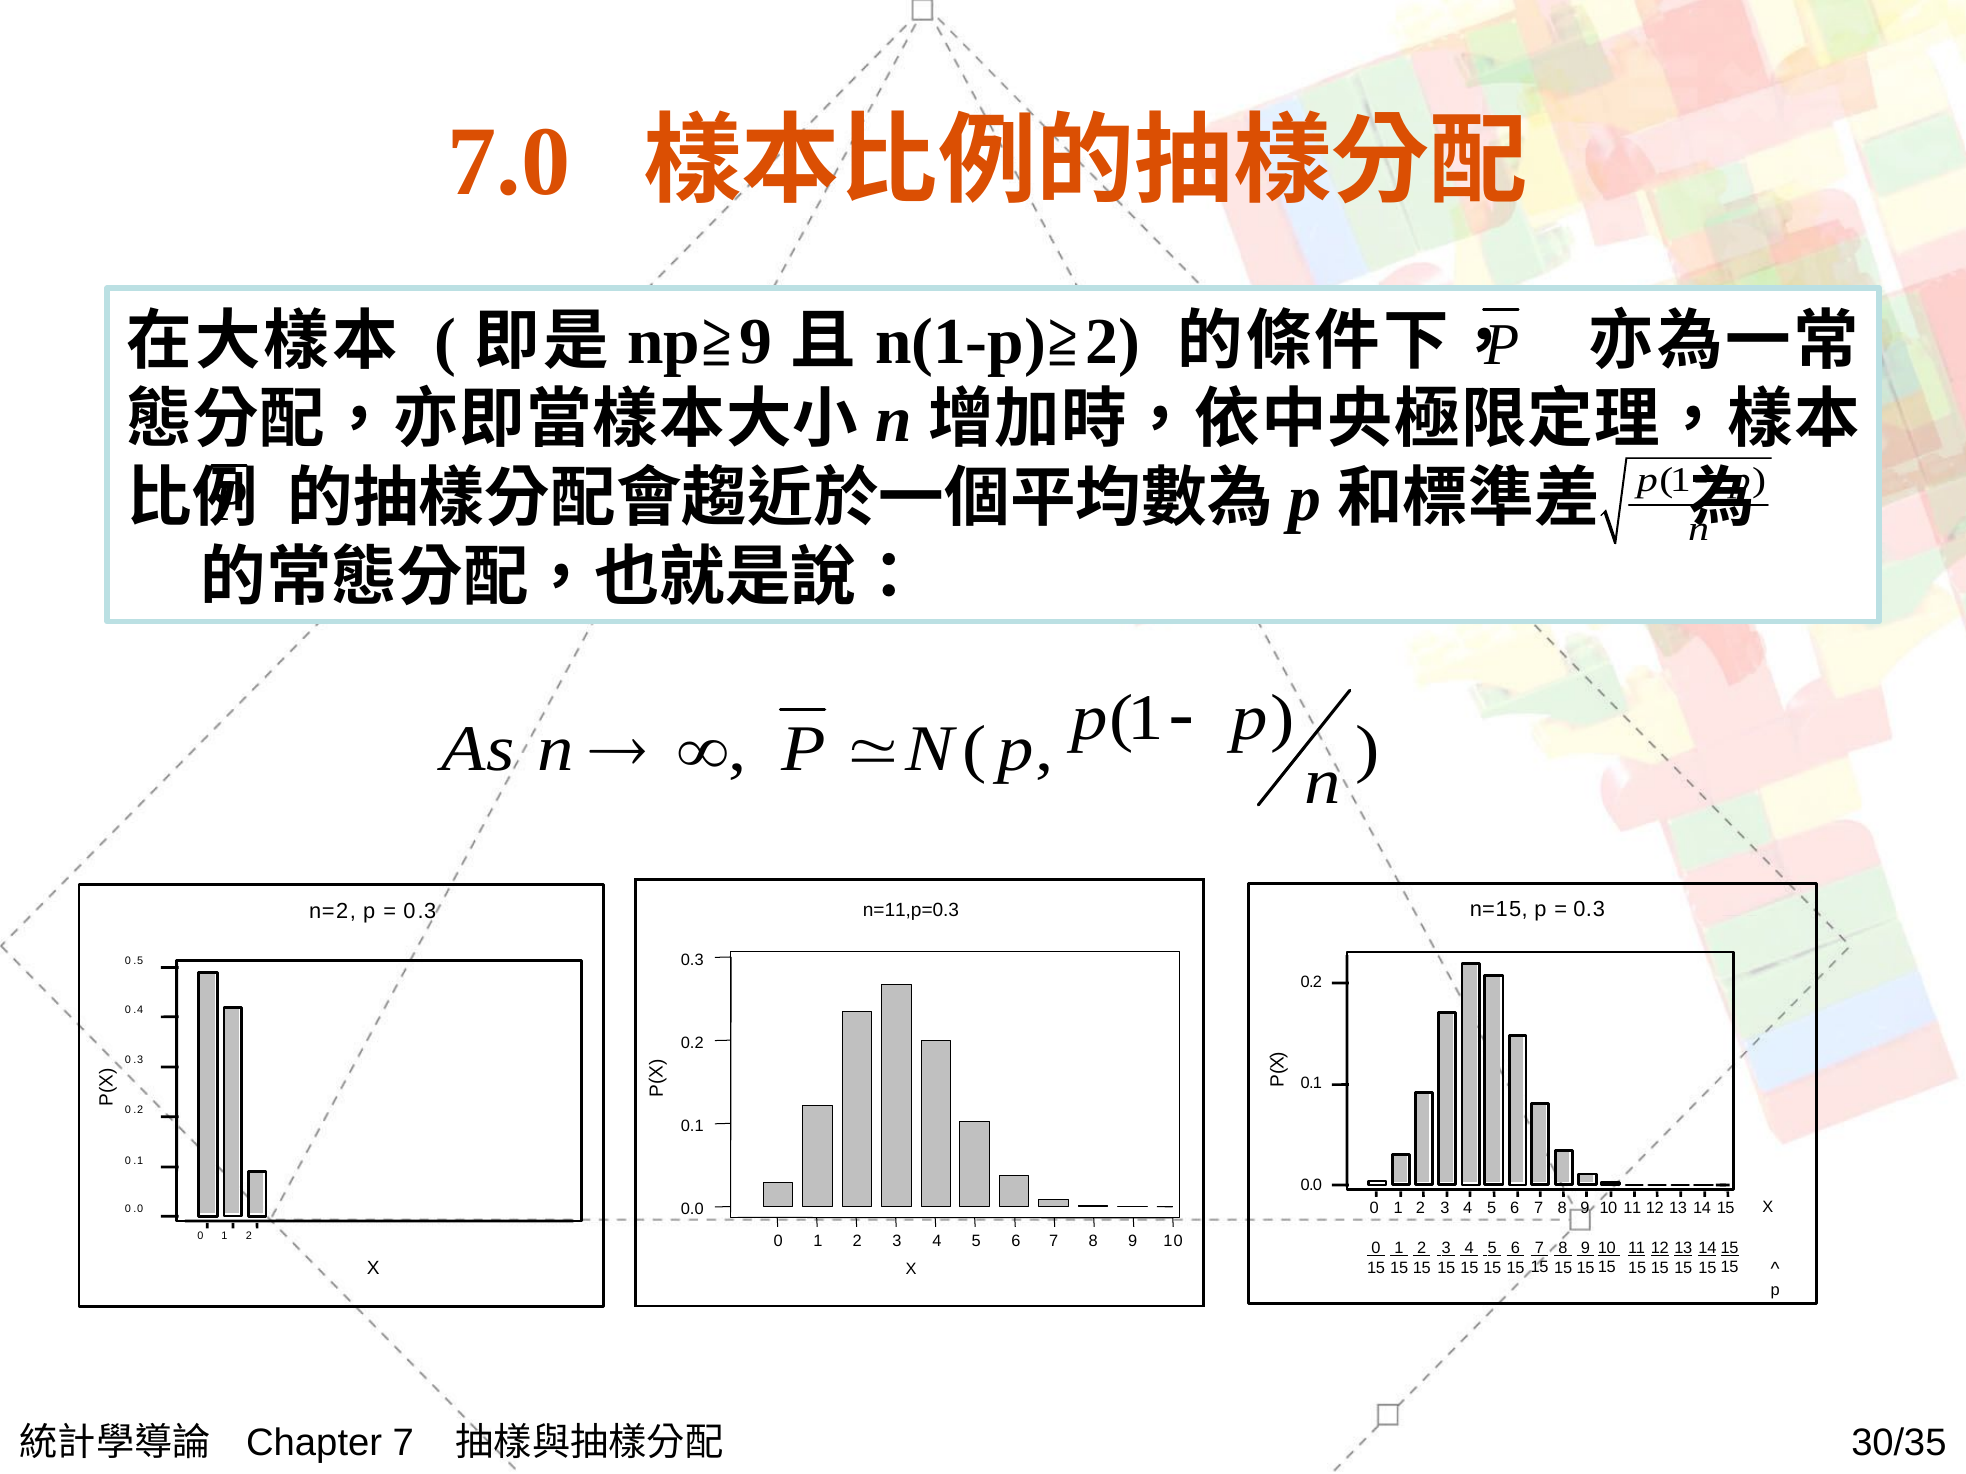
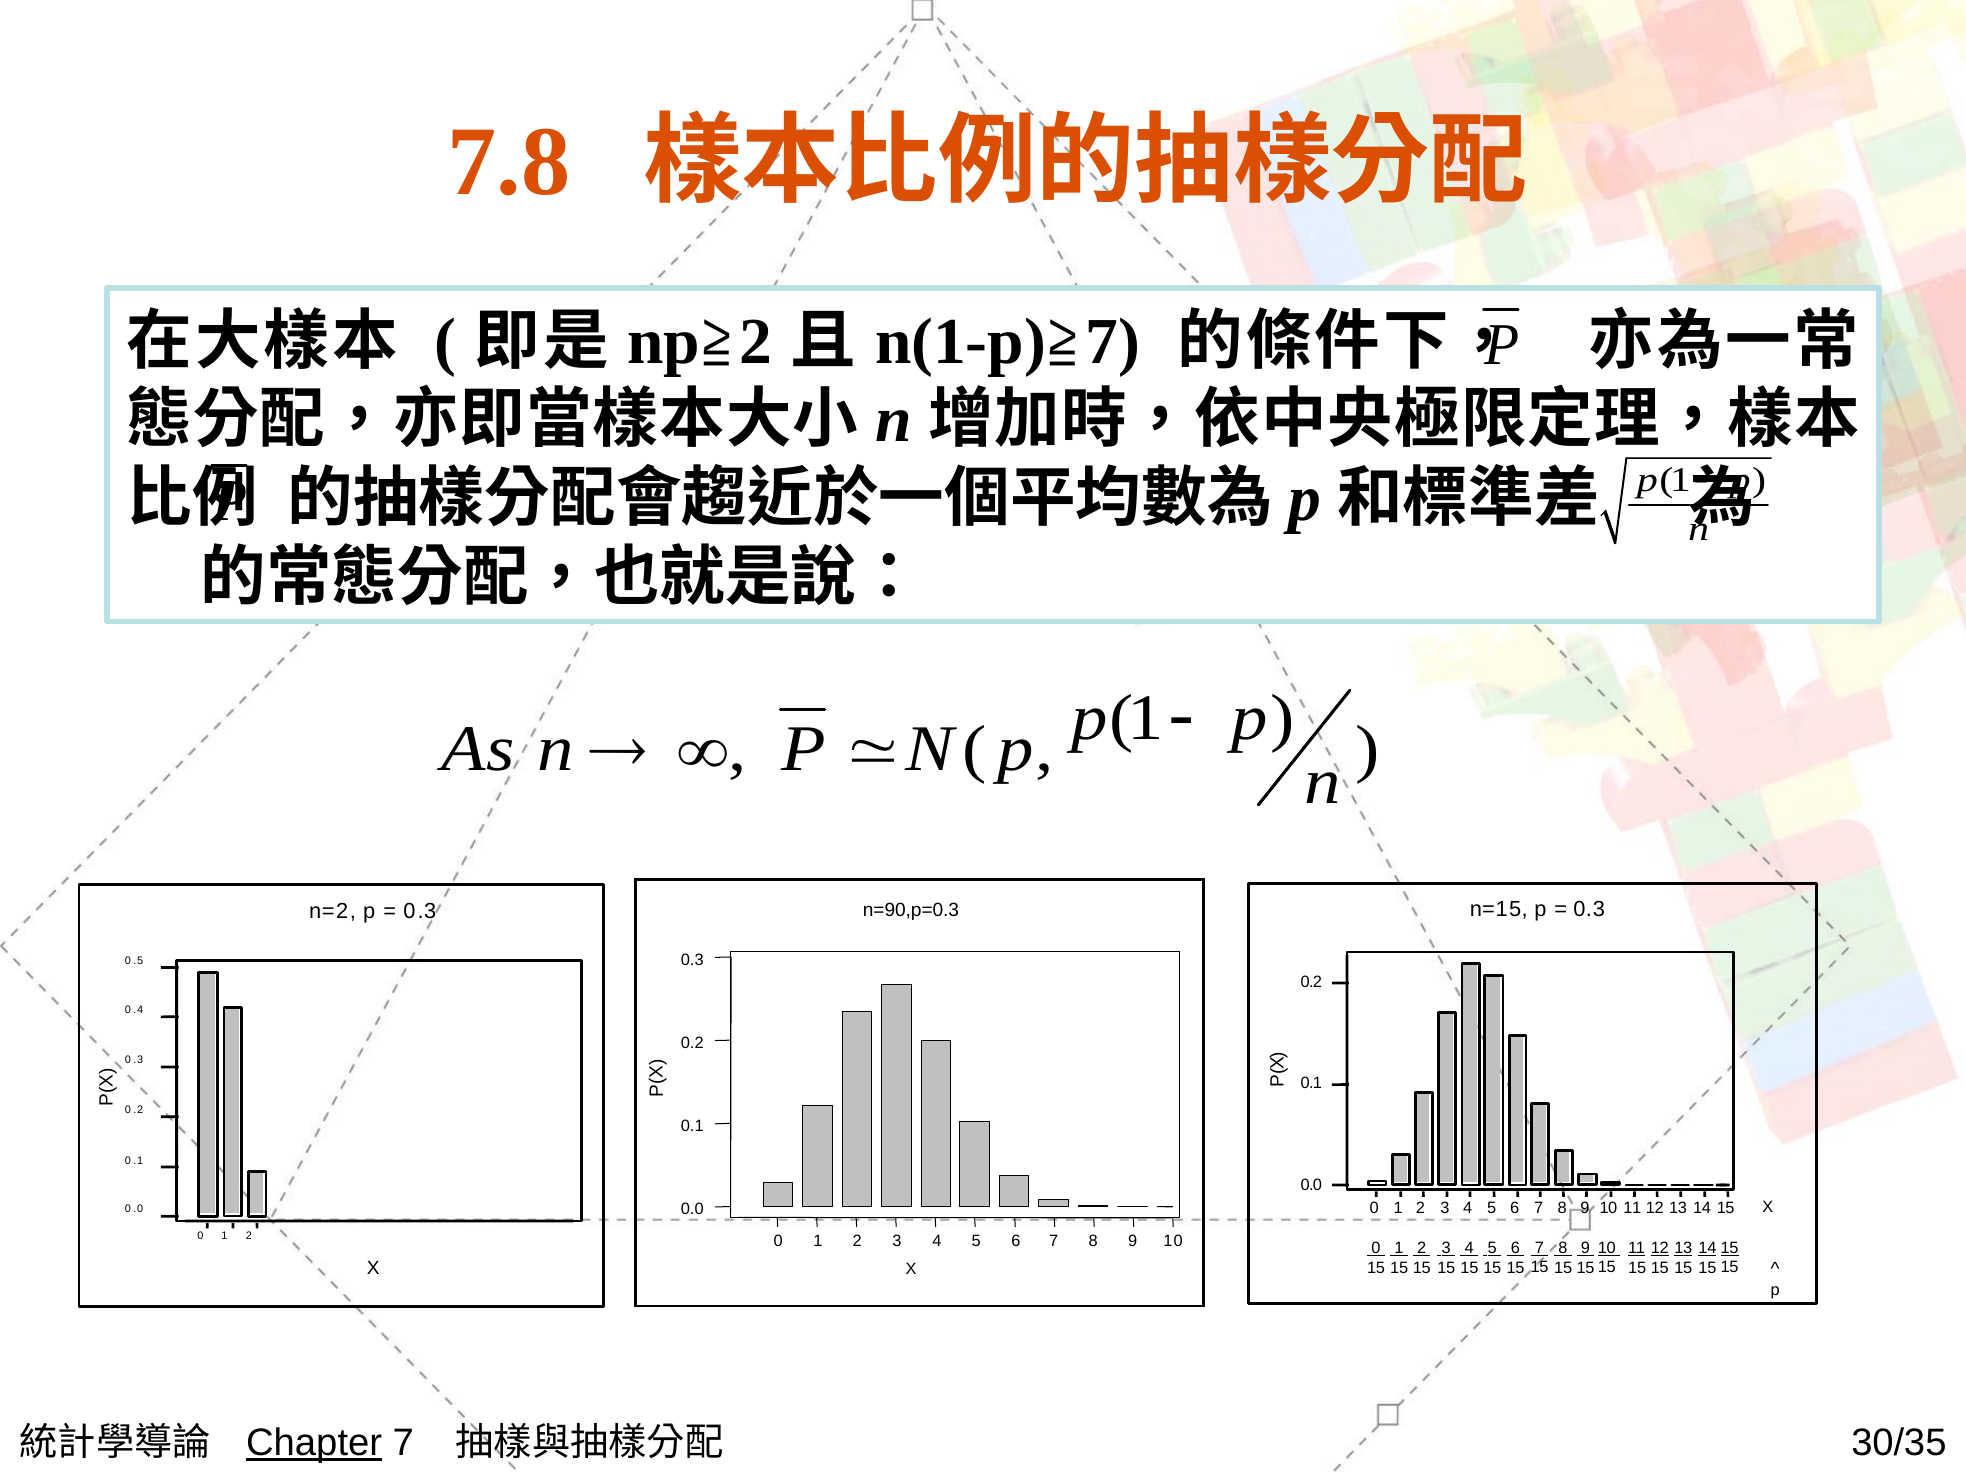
7.0: 7.0 -> 7.8
9 at (756, 342): 9 -> 2
2 at (1113, 342): 2 -> 7
n=11,p=0.3: n=11,p=0.3 -> n=90,p=0.3
Chapter underline: none -> present
